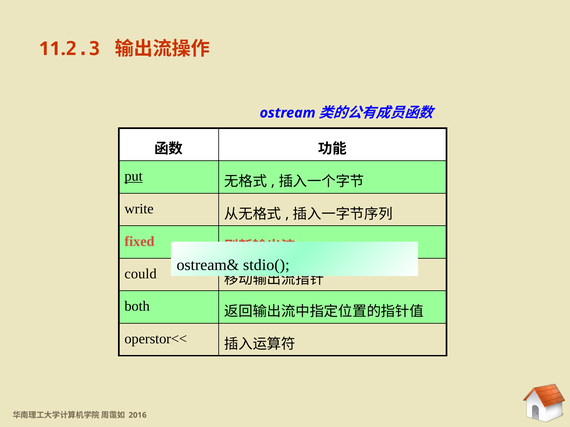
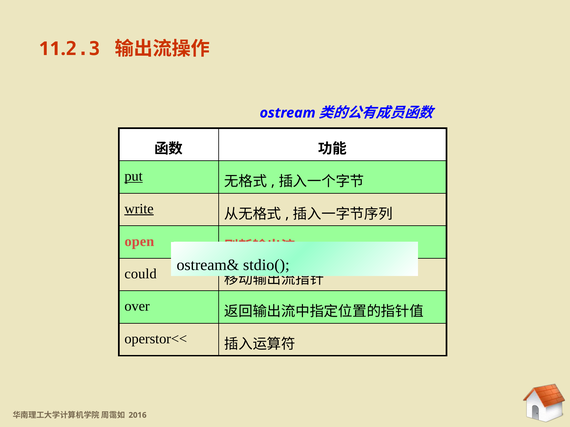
write underline: none -> present
fixed: fixed -> open
both: both -> over
